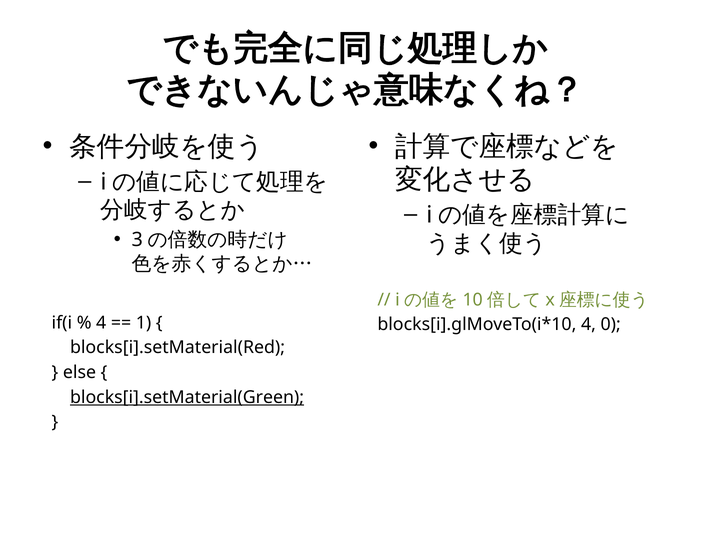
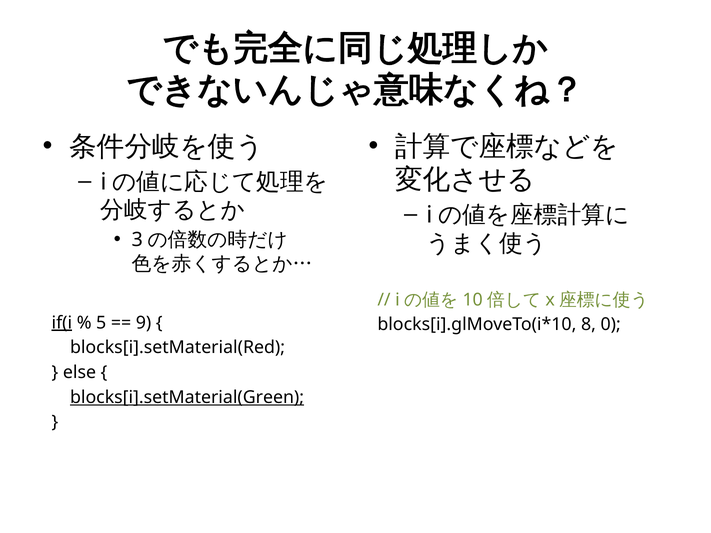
if(i underline: none -> present
4 at (101, 323): 4 -> 5
1: 1 -> 9
4 at (588, 325): 4 -> 8
